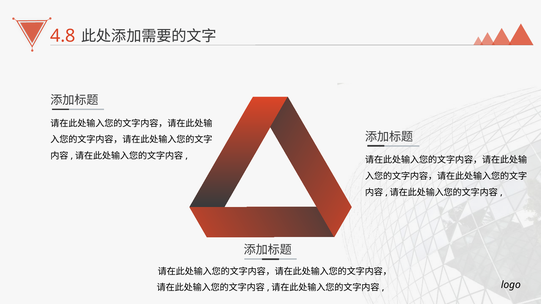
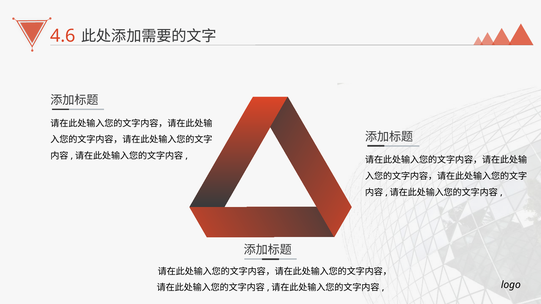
4.8: 4.8 -> 4.6
